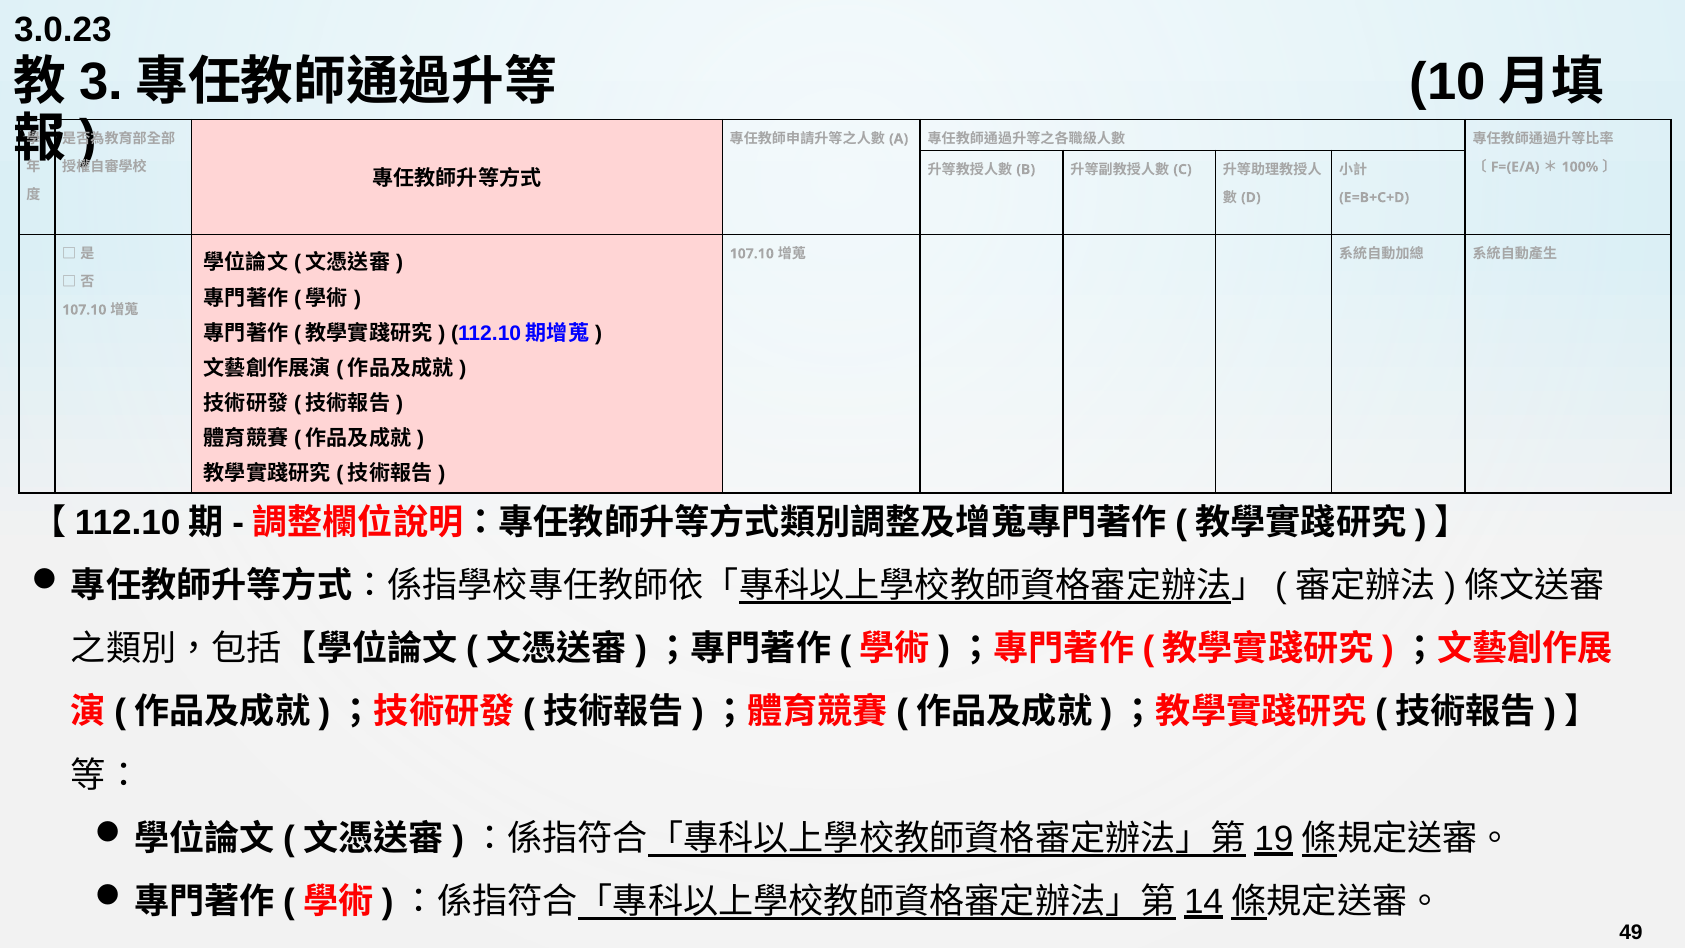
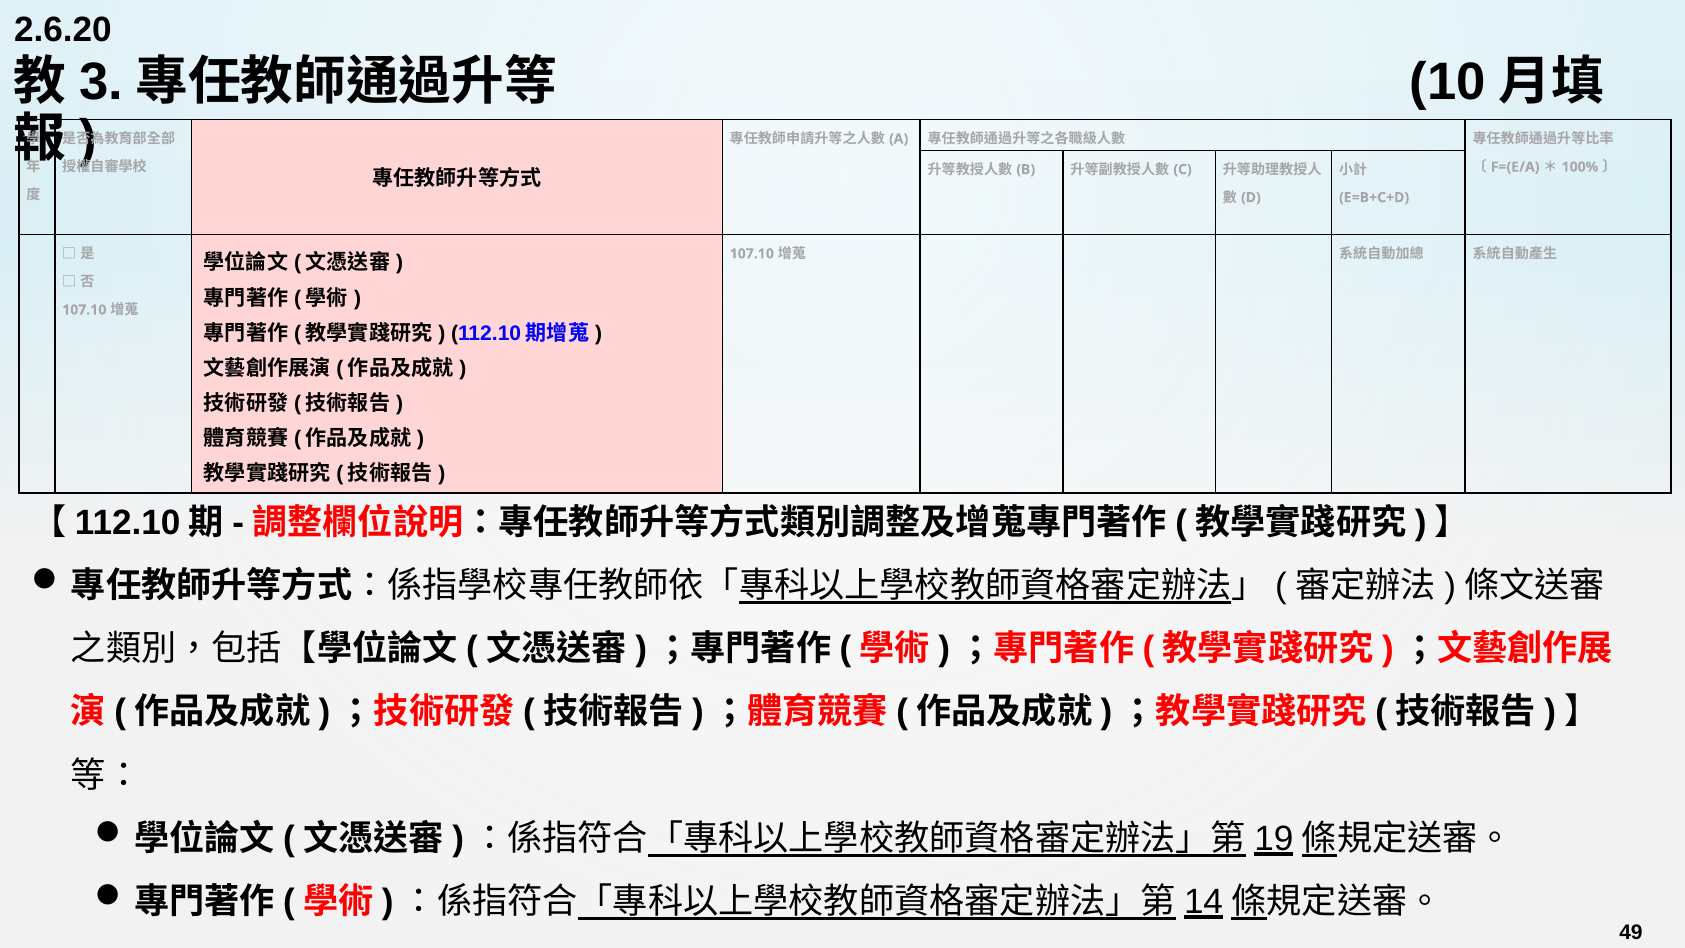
3.0.23: 3.0.23 -> 2.6.20
